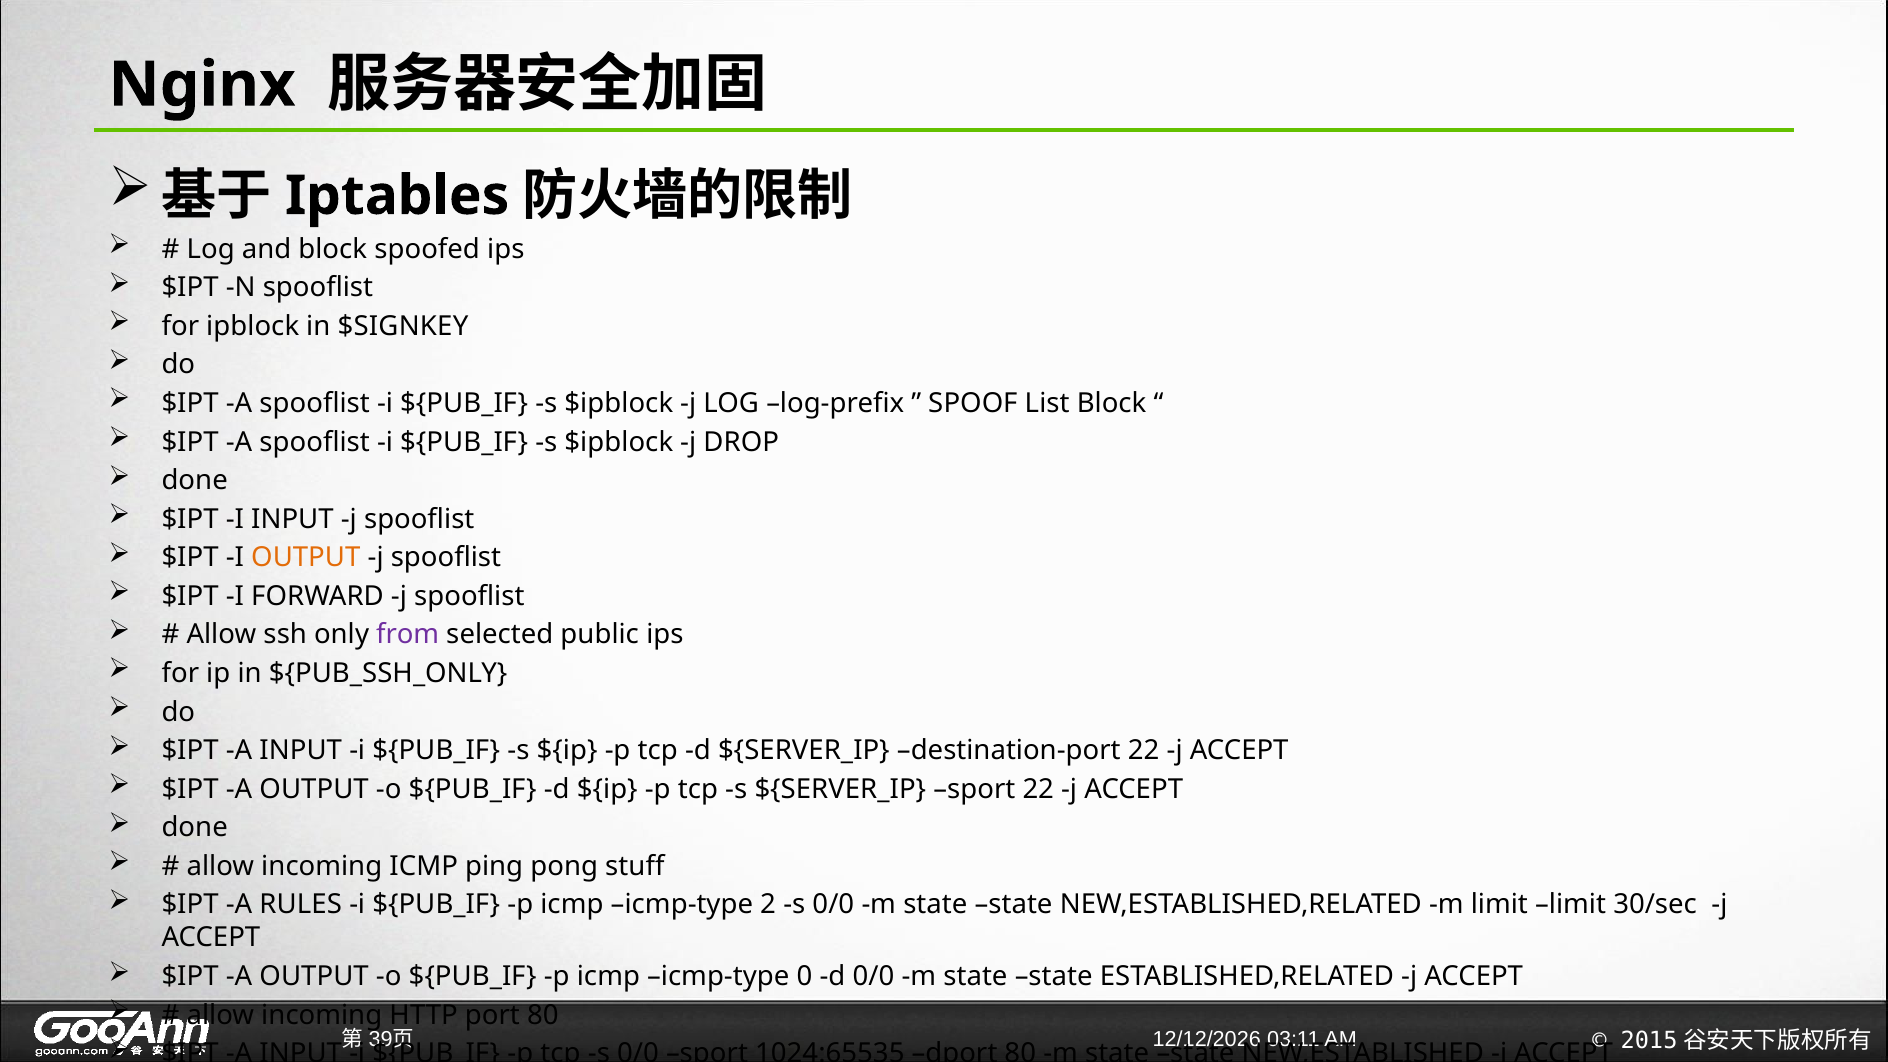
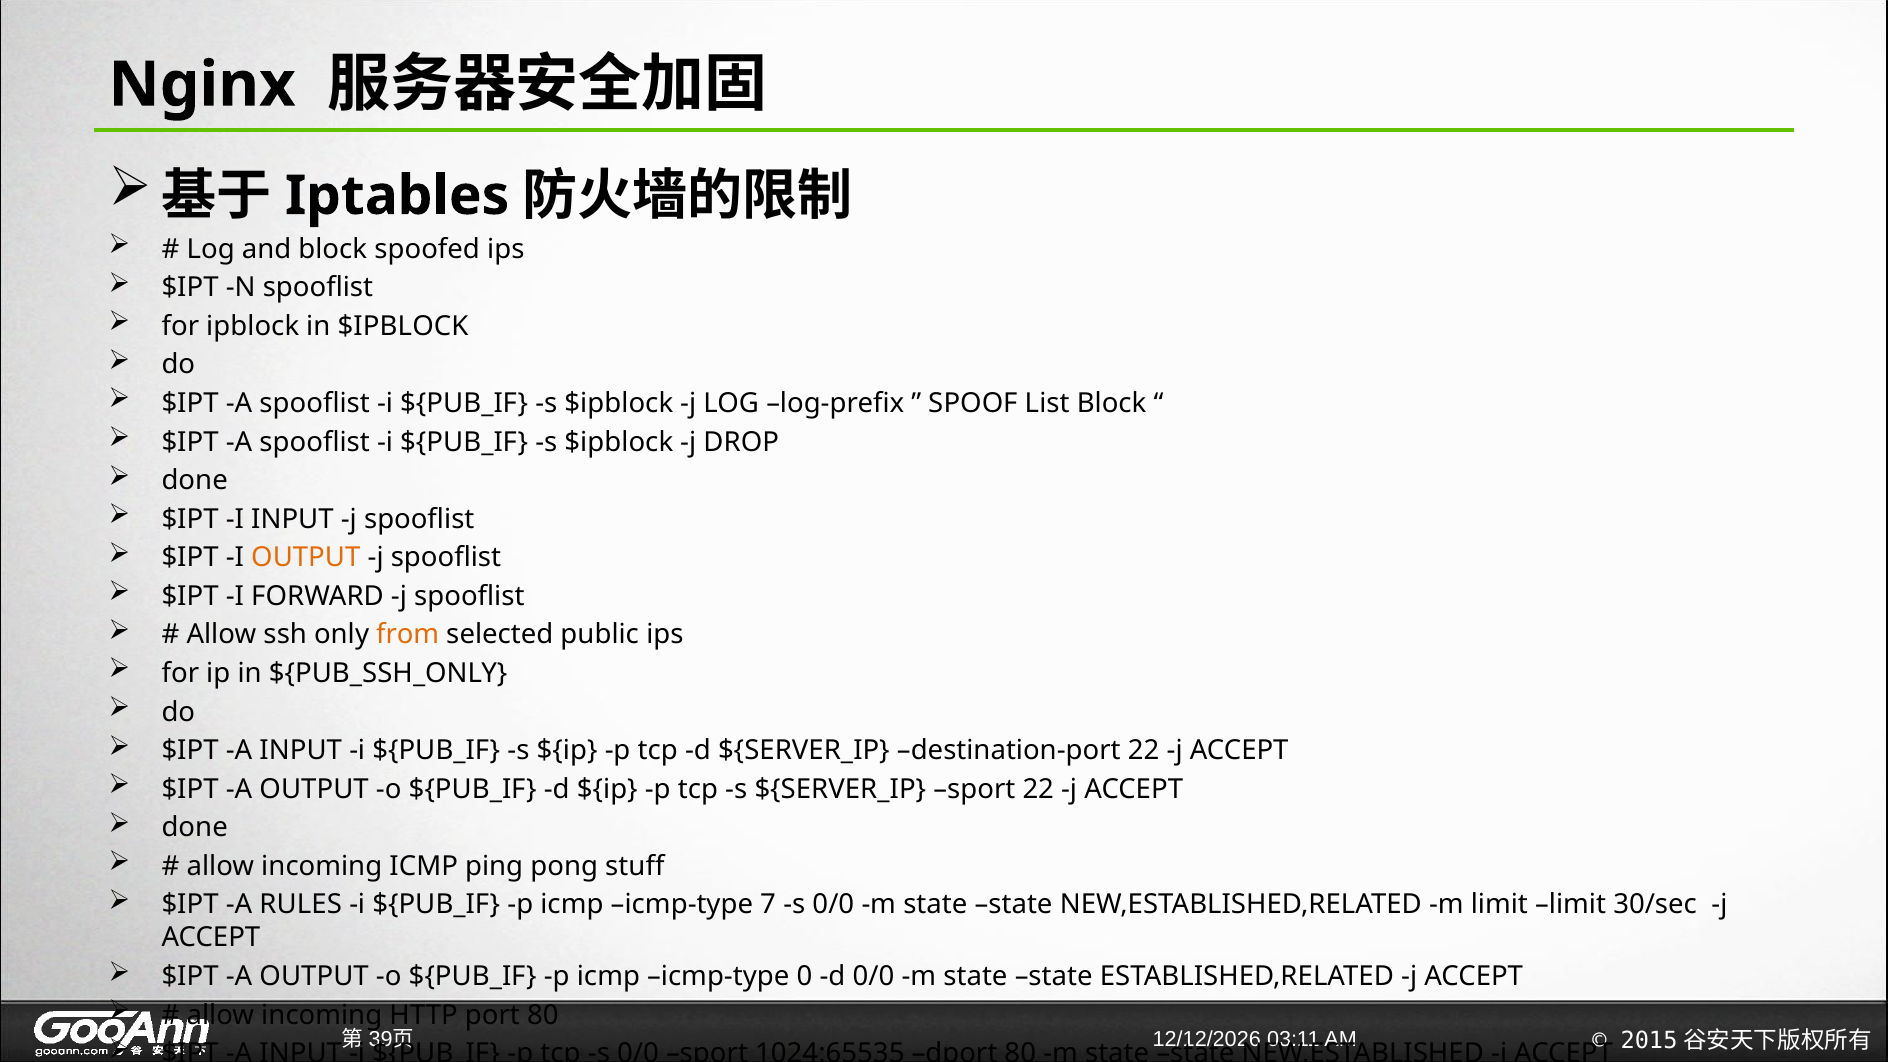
in $SIGNKEY: $SIGNKEY -> $IPBLOCK
from colour: purple -> orange
icmp-type 2: 2 -> 7
